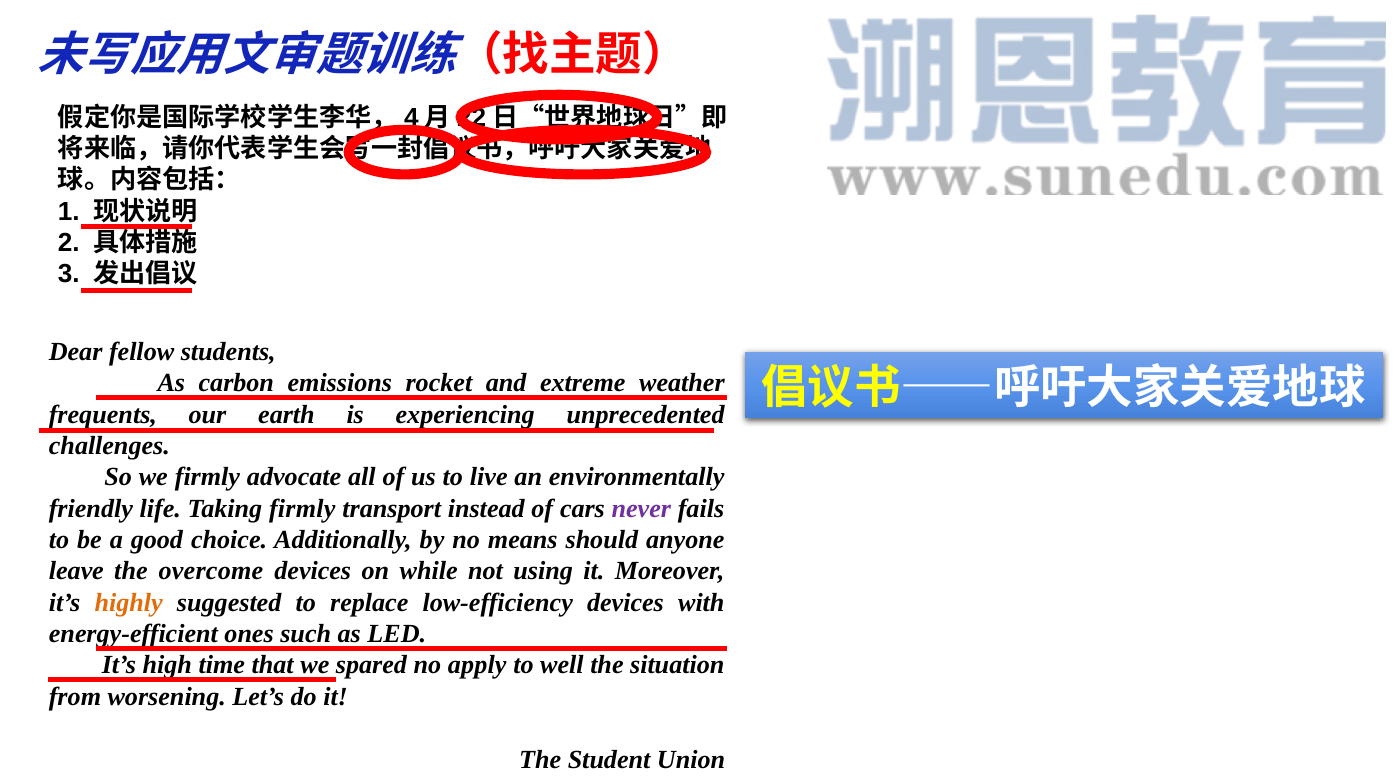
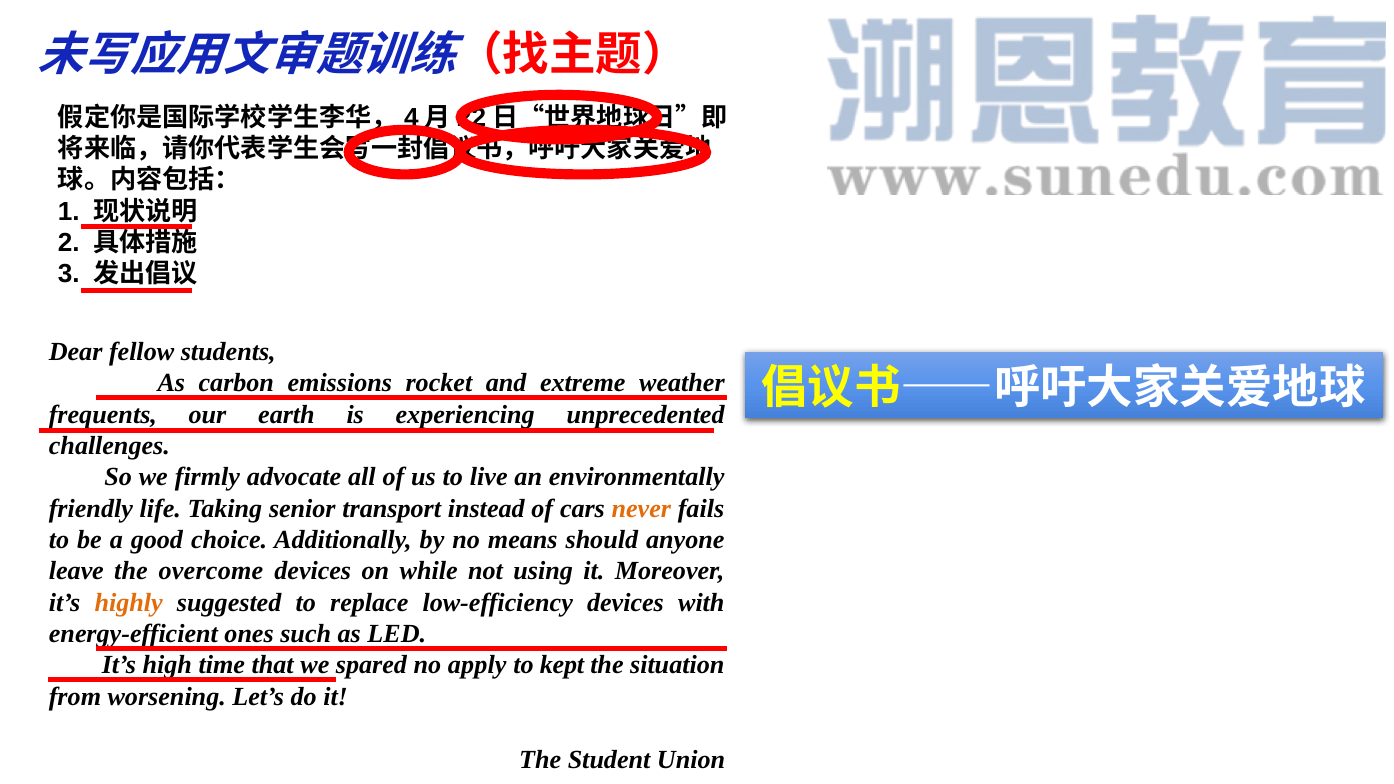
Taking firmly: firmly -> senior
never colour: purple -> orange
well: well -> kept
